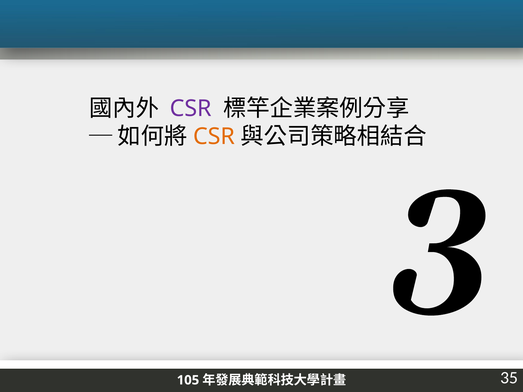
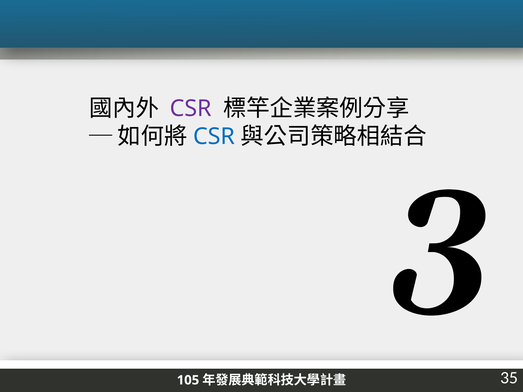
CSR at (214, 136) colour: orange -> blue
